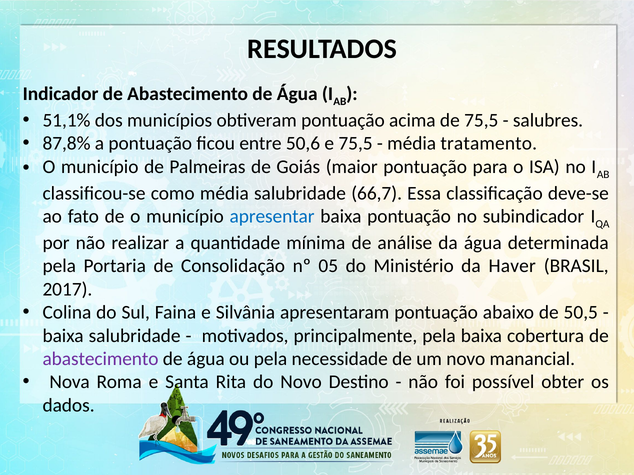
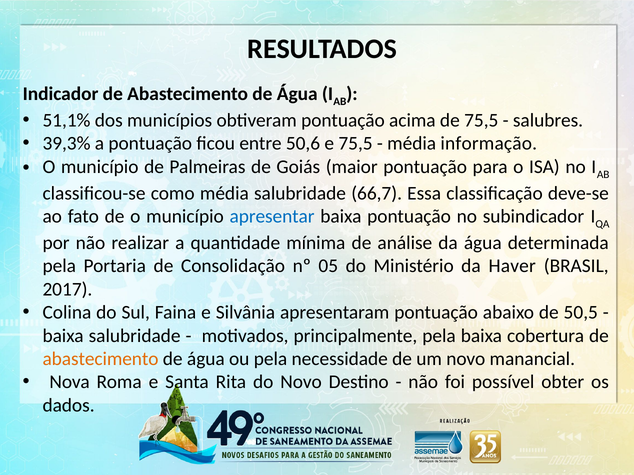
87,8%: 87,8% -> 39,3%
tratamento: tratamento -> informação
abastecimento at (101, 359) colour: purple -> orange
